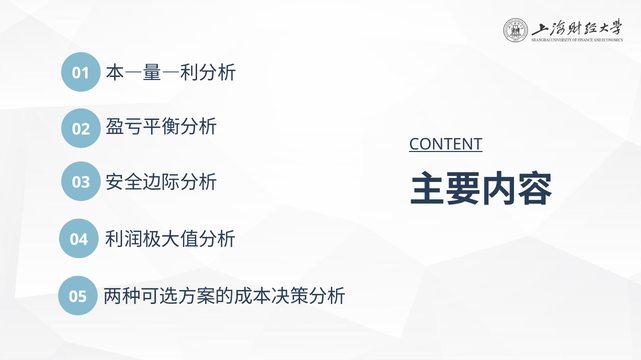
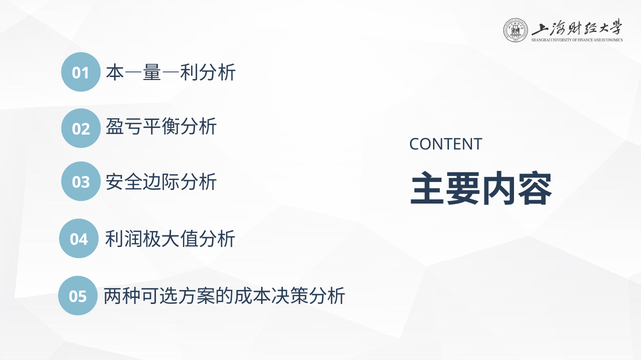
CONTENT underline: present -> none
